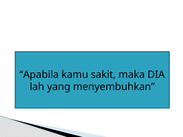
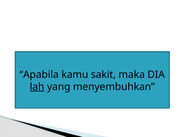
lah underline: none -> present
